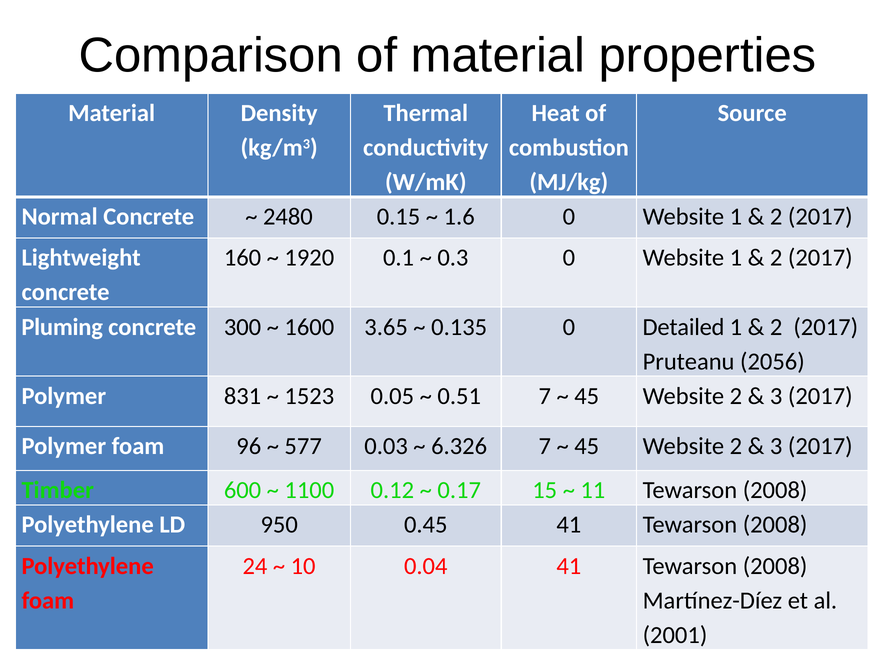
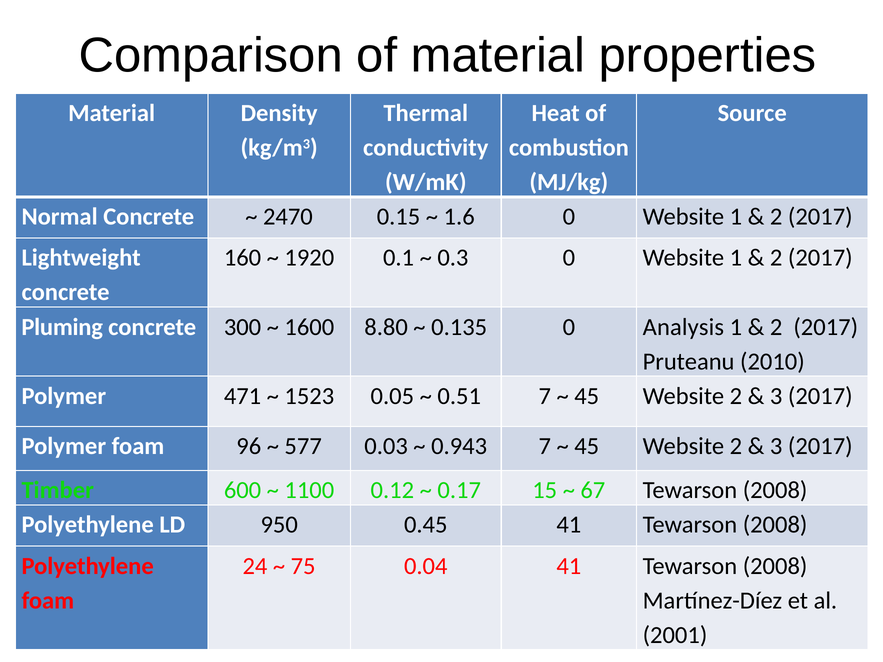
2480: 2480 -> 2470
3.65: 3.65 -> 8.80
Detailed: Detailed -> Analysis
2056: 2056 -> 2010
831: 831 -> 471
6.326: 6.326 -> 0.943
11: 11 -> 67
10: 10 -> 75
